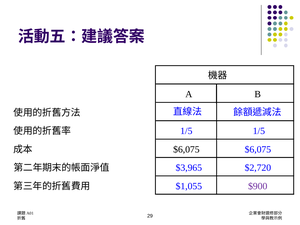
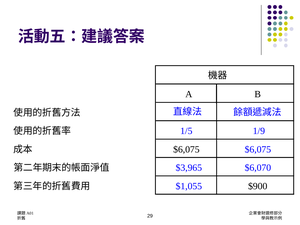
1/5 1/5: 1/5 -> 1/9
$2,720: $2,720 -> $6,070
$900 colour: purple -> black
